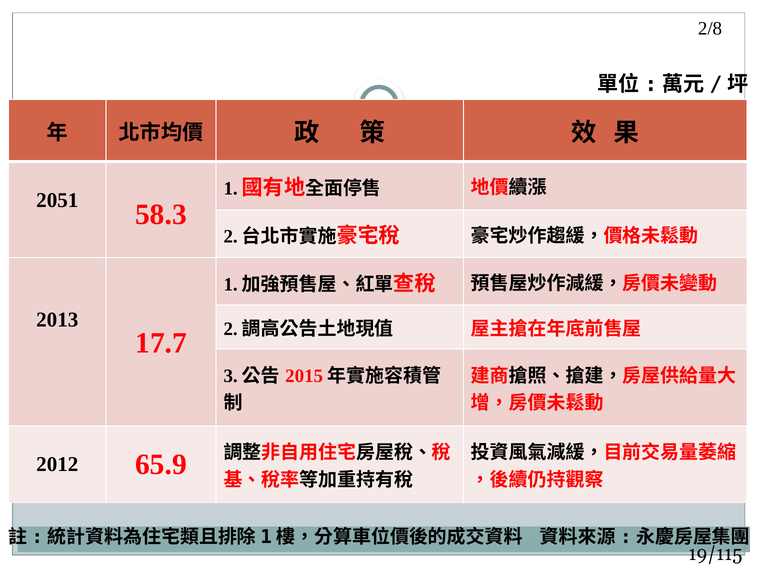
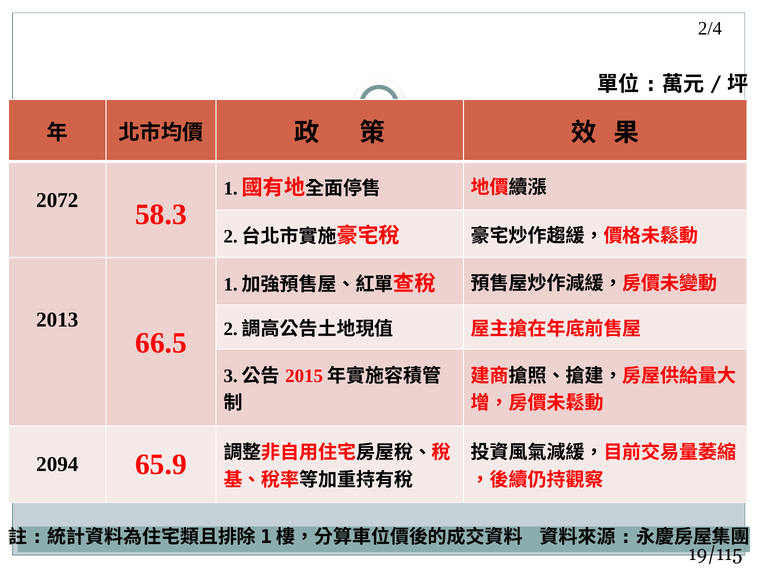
2/8: 2/8 -> 2/4
2051: 2051 -> 2072
17.7: 17.7 -> 66.5
2012: 2012 -> 2094
